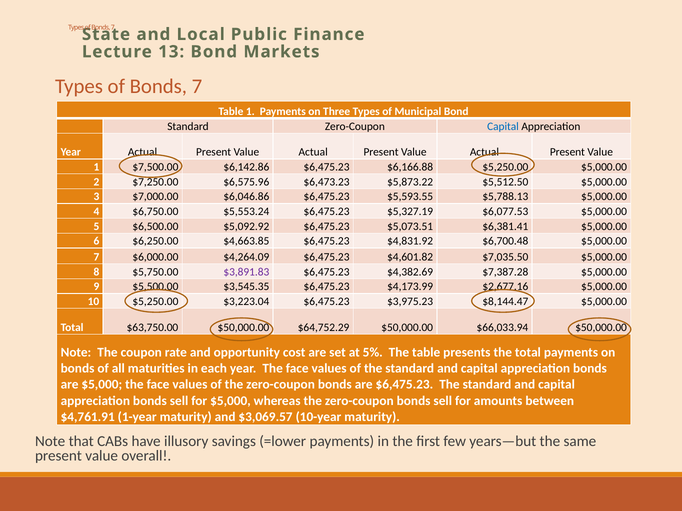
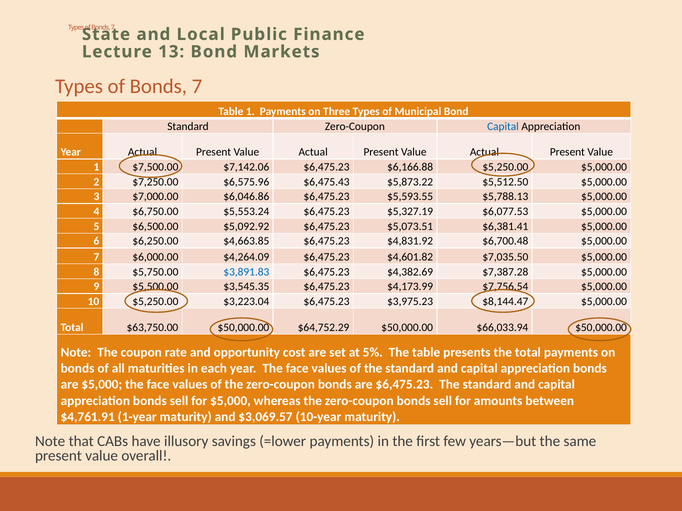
$6,142.86: $6,142.86 -> $7,142.06
$6,473.23: $6,473.23 -> $6,475.43
$3,891.83 colour: purple -> blue
$2,677.16: $2,677.16 -> $7,756.54
